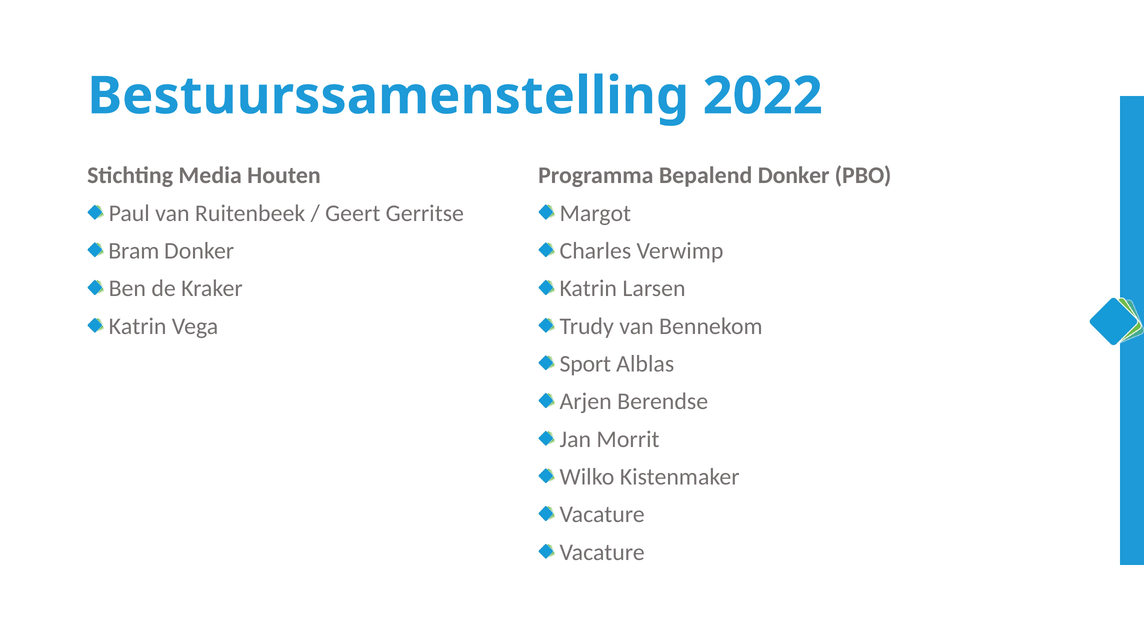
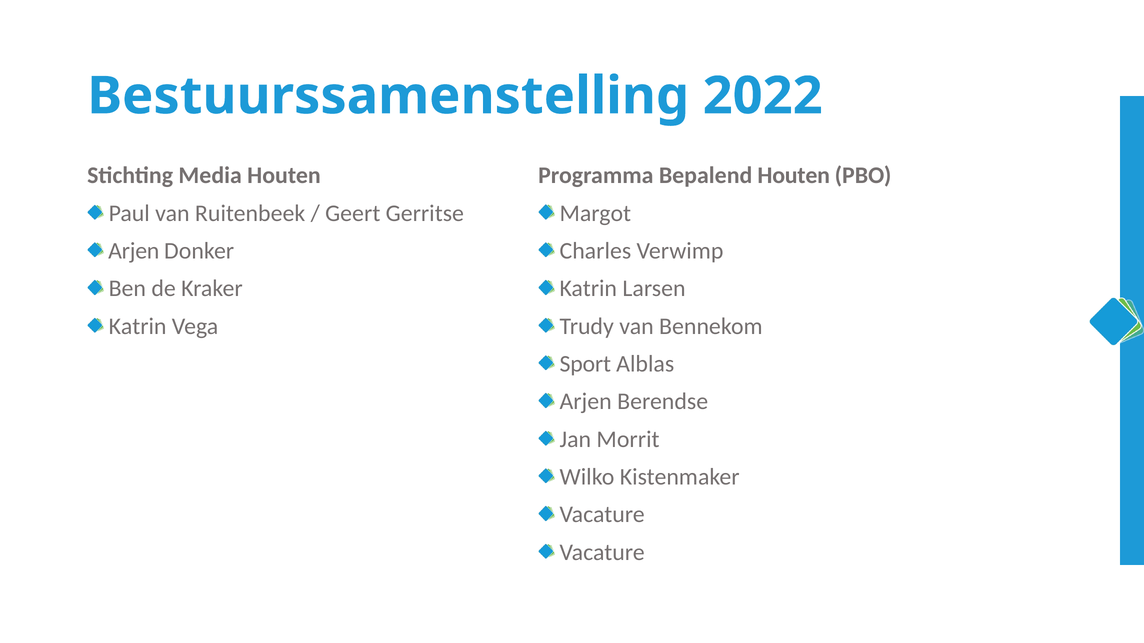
Bepalend Donker: Donker -> Houten
Bram at (134, 251): Bram -> Arjen
